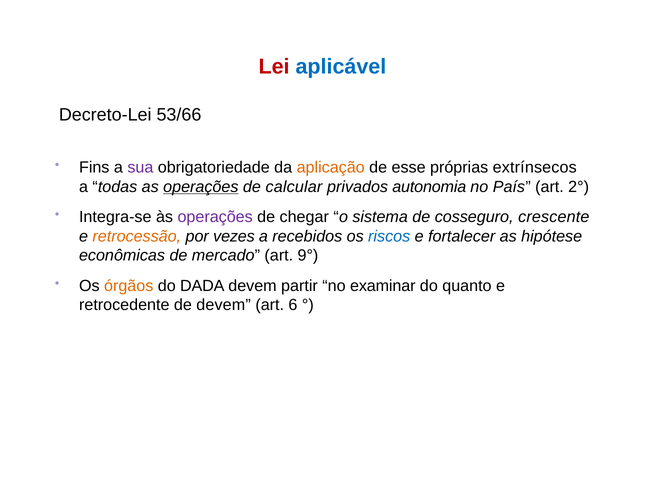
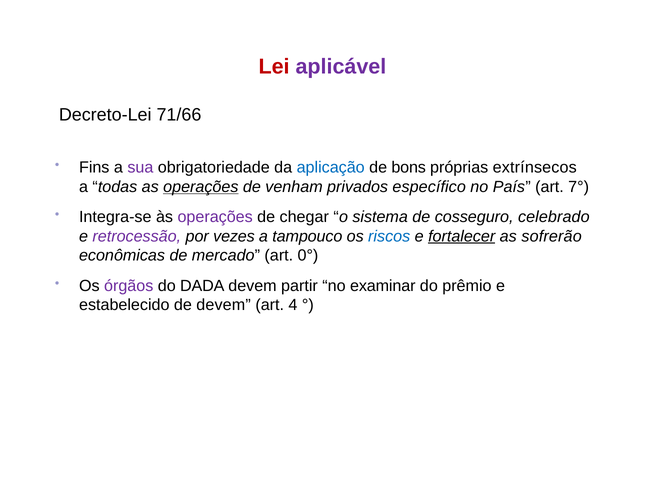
aplicável colour: blue -> purple
53/66: 53/66 -> 71/66
aplicação colour: orange -> blue
esse: esse -> bons
calcular: calcular -> venham
autonomia: autonomia -> específico
2°: 2° -> 7°
crescente: crescente -> celebrado
retrocessão colour: orange -> purple
recebidos: recebidos -> tampouco
fortalecer underline: none -> present
hipótese: hipótese -> sofrerão
9°: 9° -> 0°
órgãos colour: orange -> purple
quanto: quanto -> prêmio
retrocedente: retrocedente -> estabelecido
6: 6 -> 4
